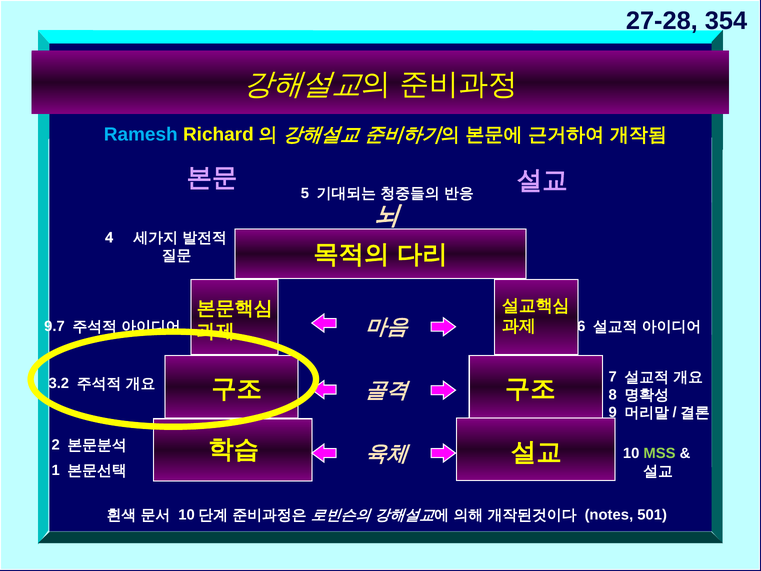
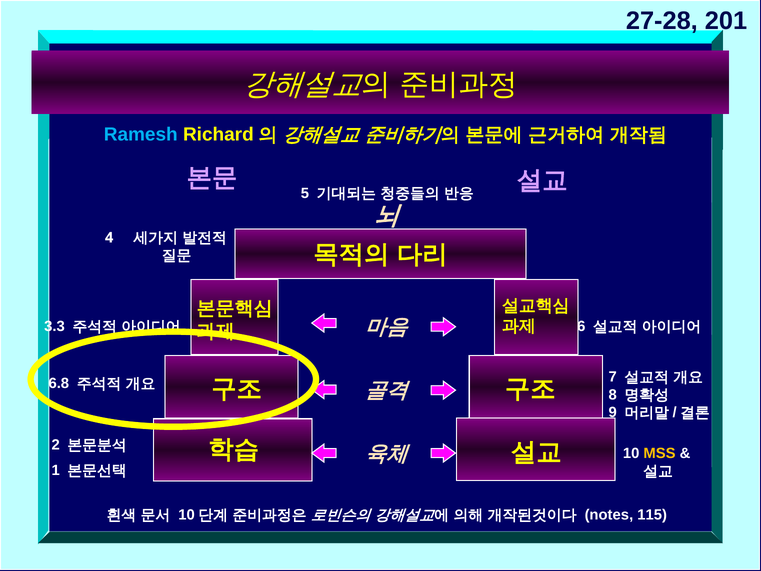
354: 354 -> 201
9.7: 9.7 -> 3.3
3.2: 3.2 -> 6.8
MSS colour: light green -> yellow
501: 501 -> 115
